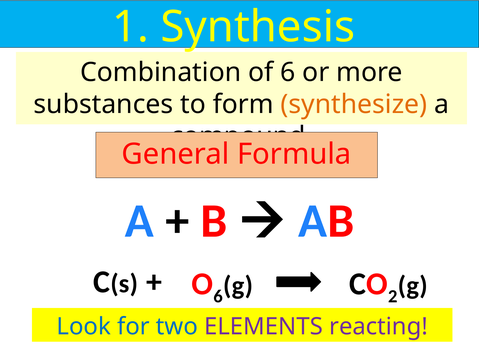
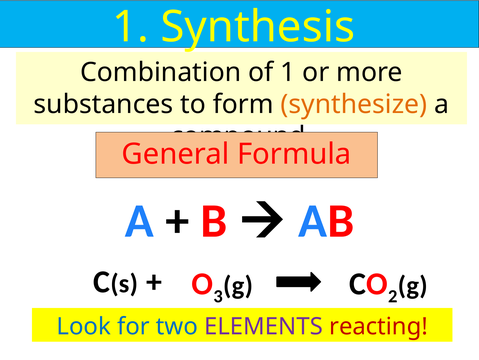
of 6: 6 -> 1
6 at (218, 296): 6 -> 3
reacting colour: purple -> red
